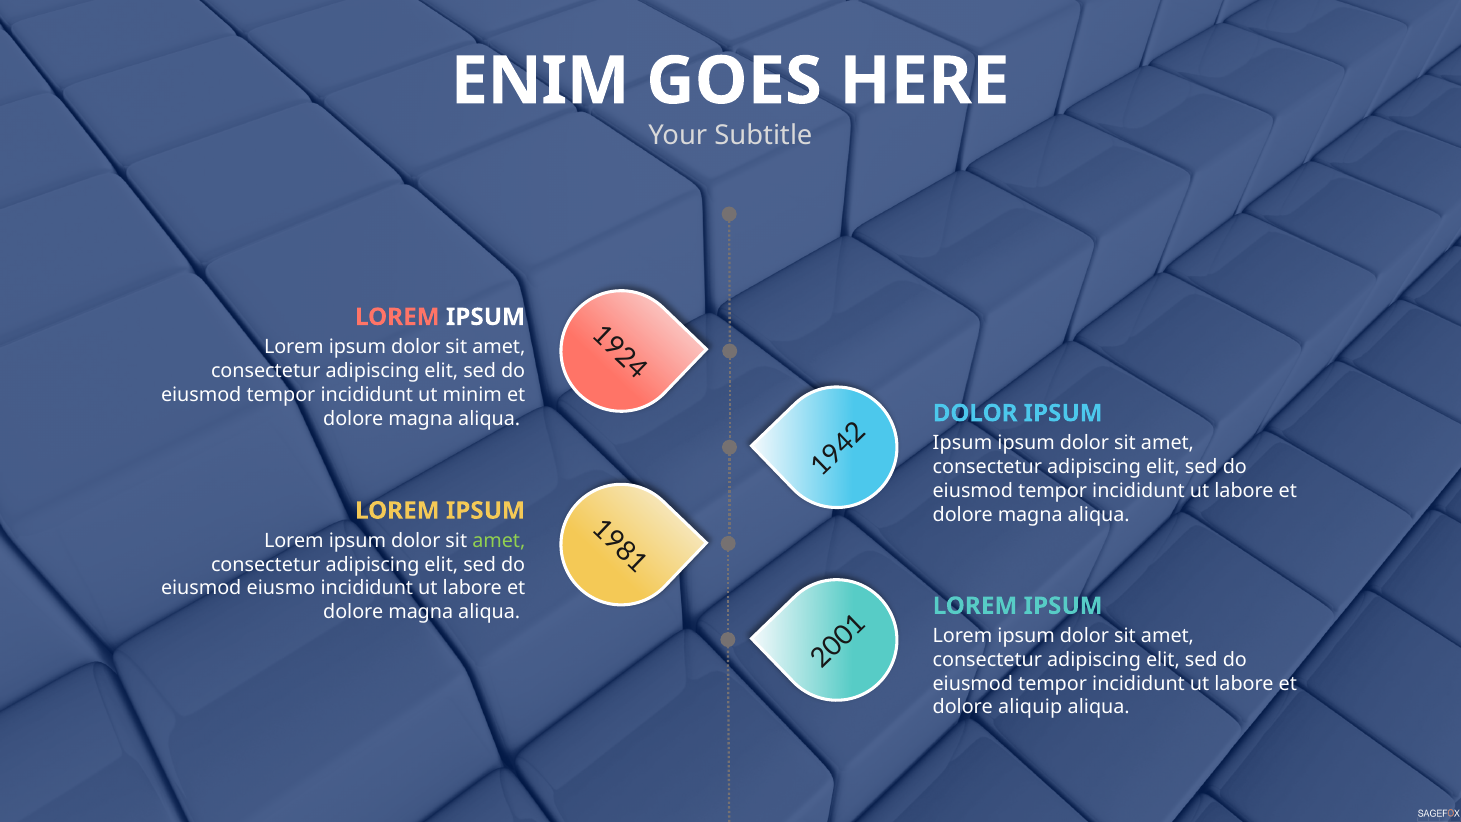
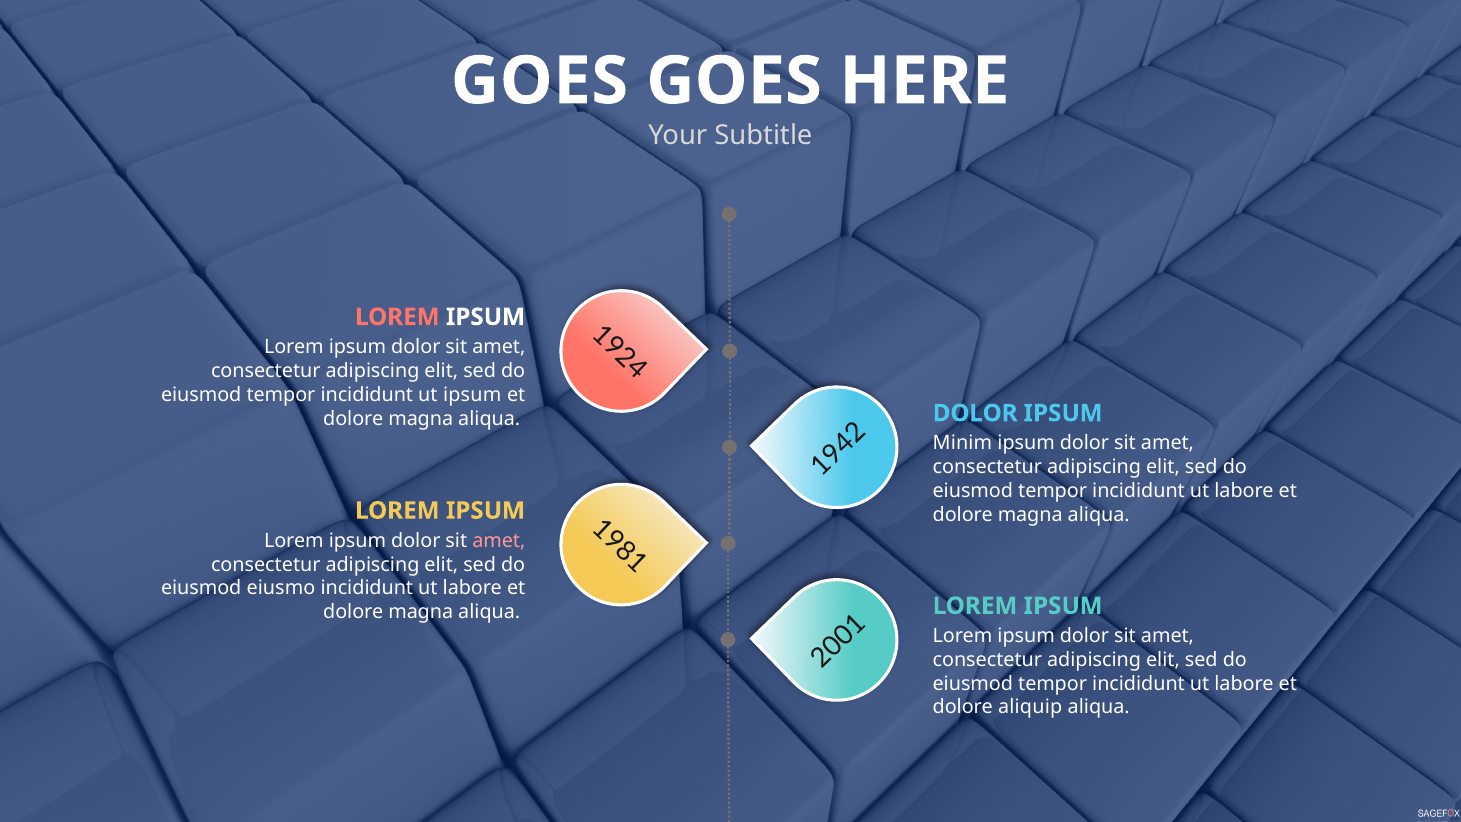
ENIM at (540, 81): ENIM -> GOES
ut minim: minim -> ipsum
Ipsum at (962, 443): Ipsum -> Minim
amet at (499, 541) colour: light green -> pink
